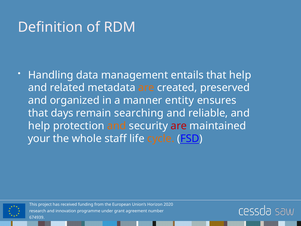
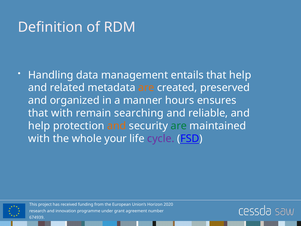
entity: entity -> hours
that days: days -> with
are at (179, 126) colour: red -> green
your at (39, 138): your -> with
staff: staff -> your
cycle colour: orange -> purple
